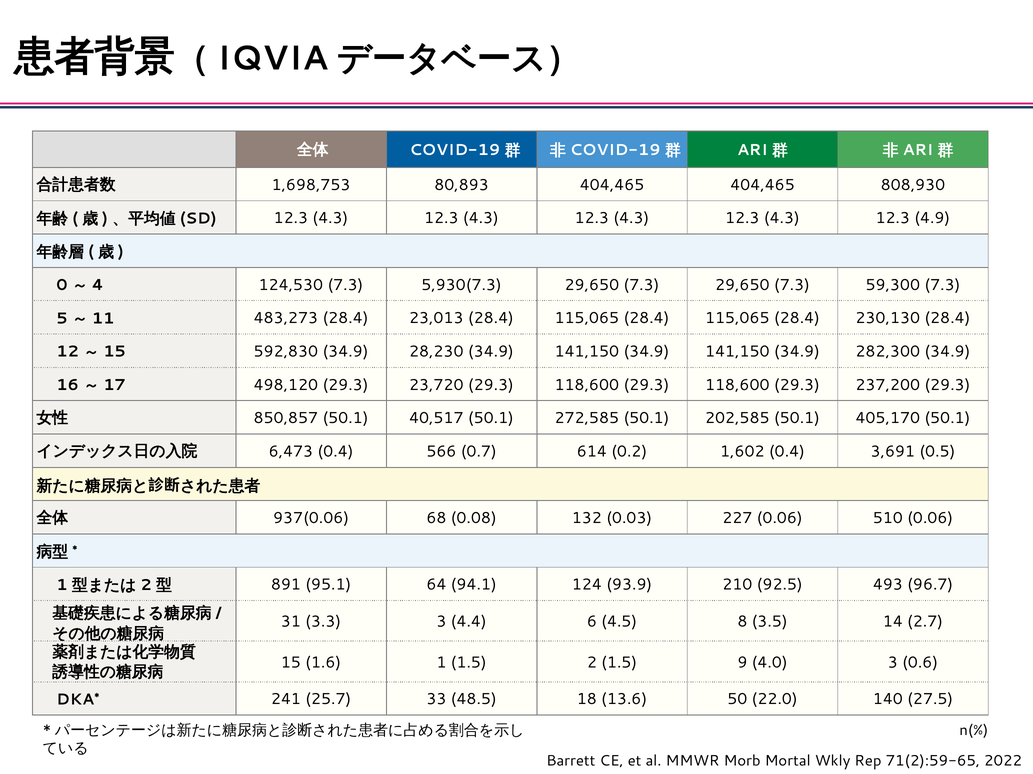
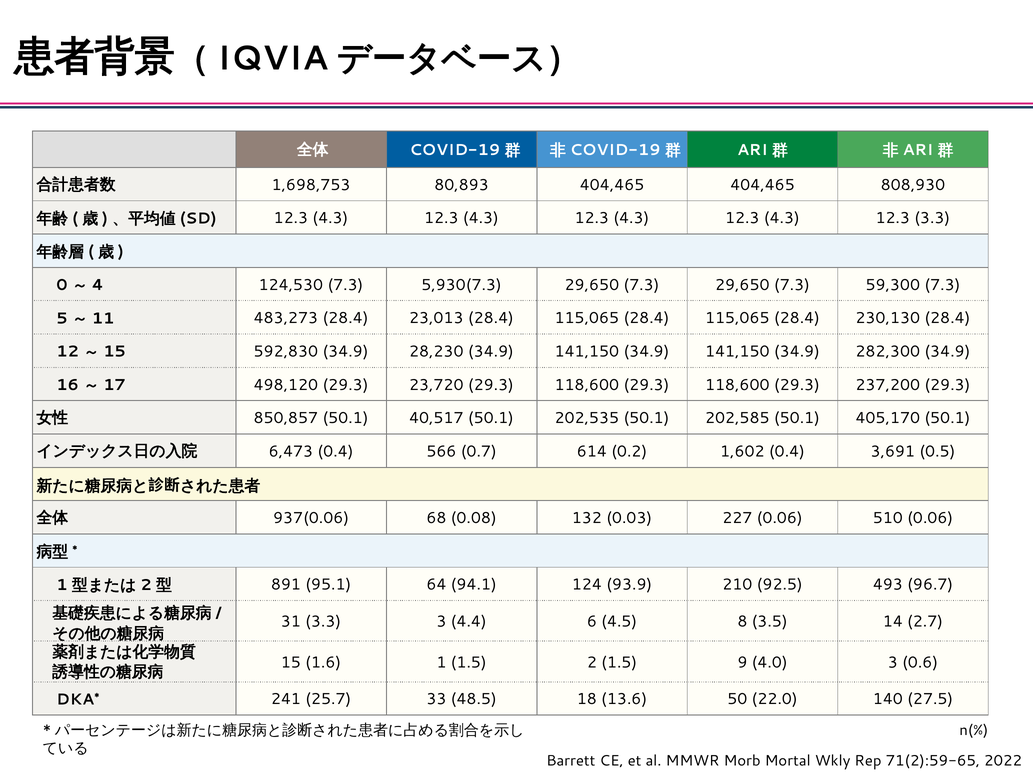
12.3 4.9: 4.9 -> 3.3
272,585: 272,585 -> 202,535
